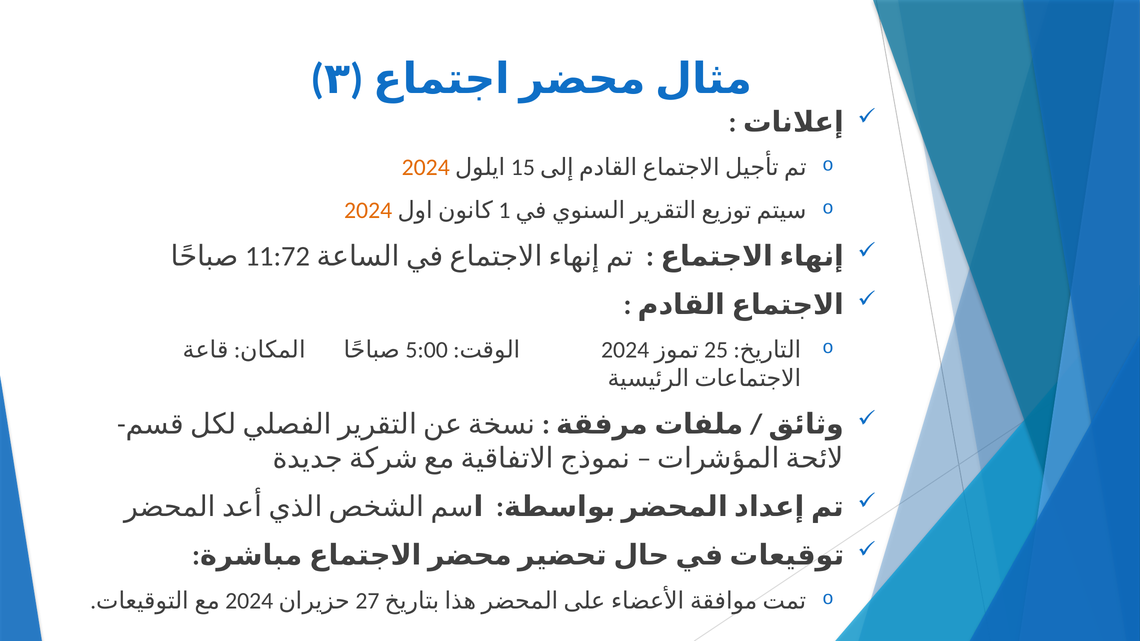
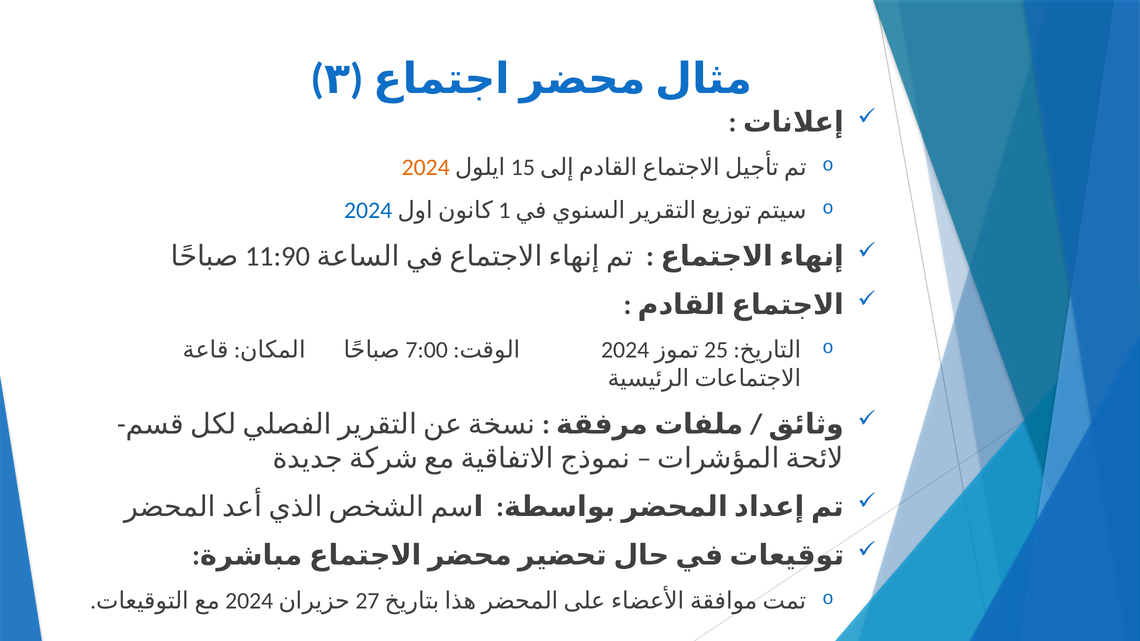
2024 at (368, 210) colour: orange -> blue
11:72: 11:72 -> 11:90
5:00: 5:00 -> 7:00
